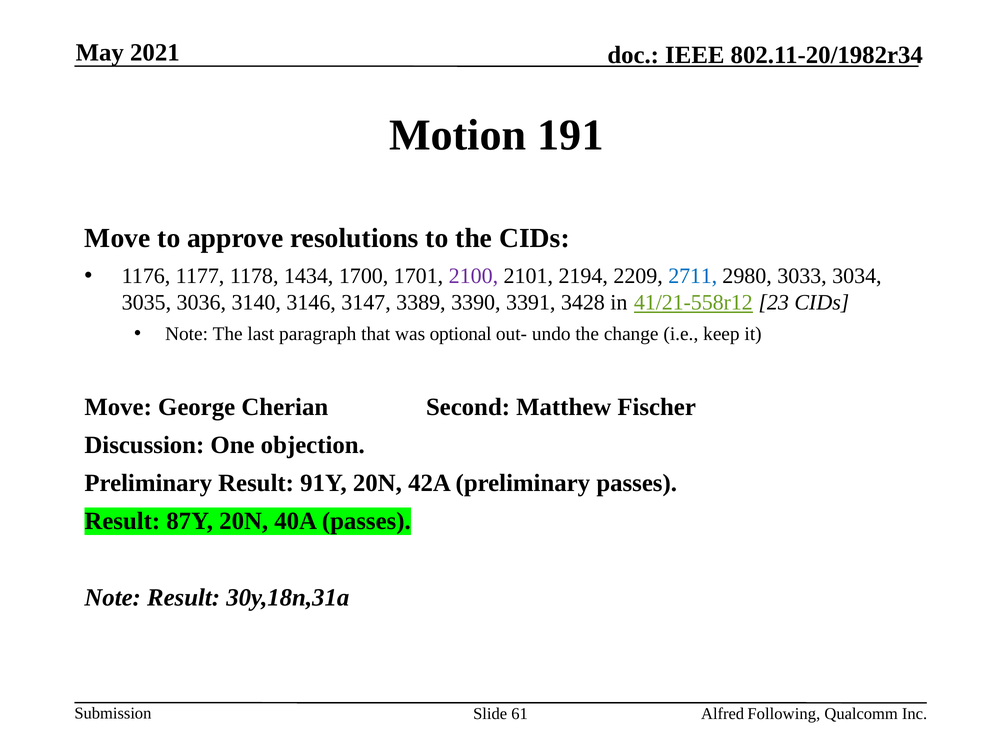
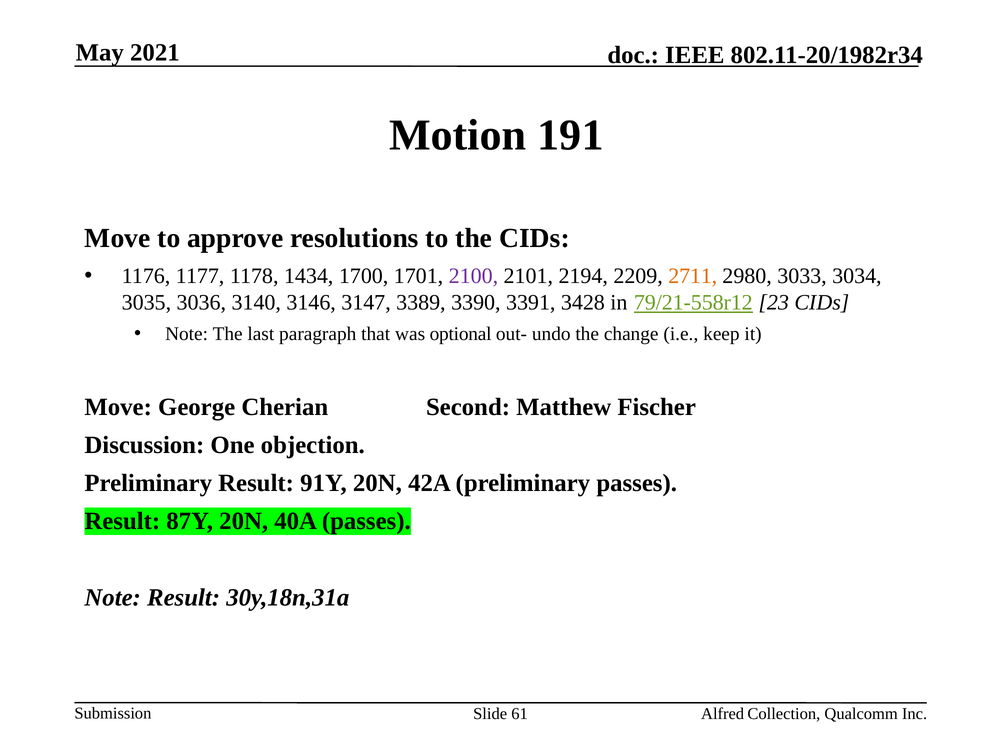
2711 colour: blue -> orange
41/21-558r12: 41/21-558r12 -> 79/21-558r12
Following: Following -> Collection
